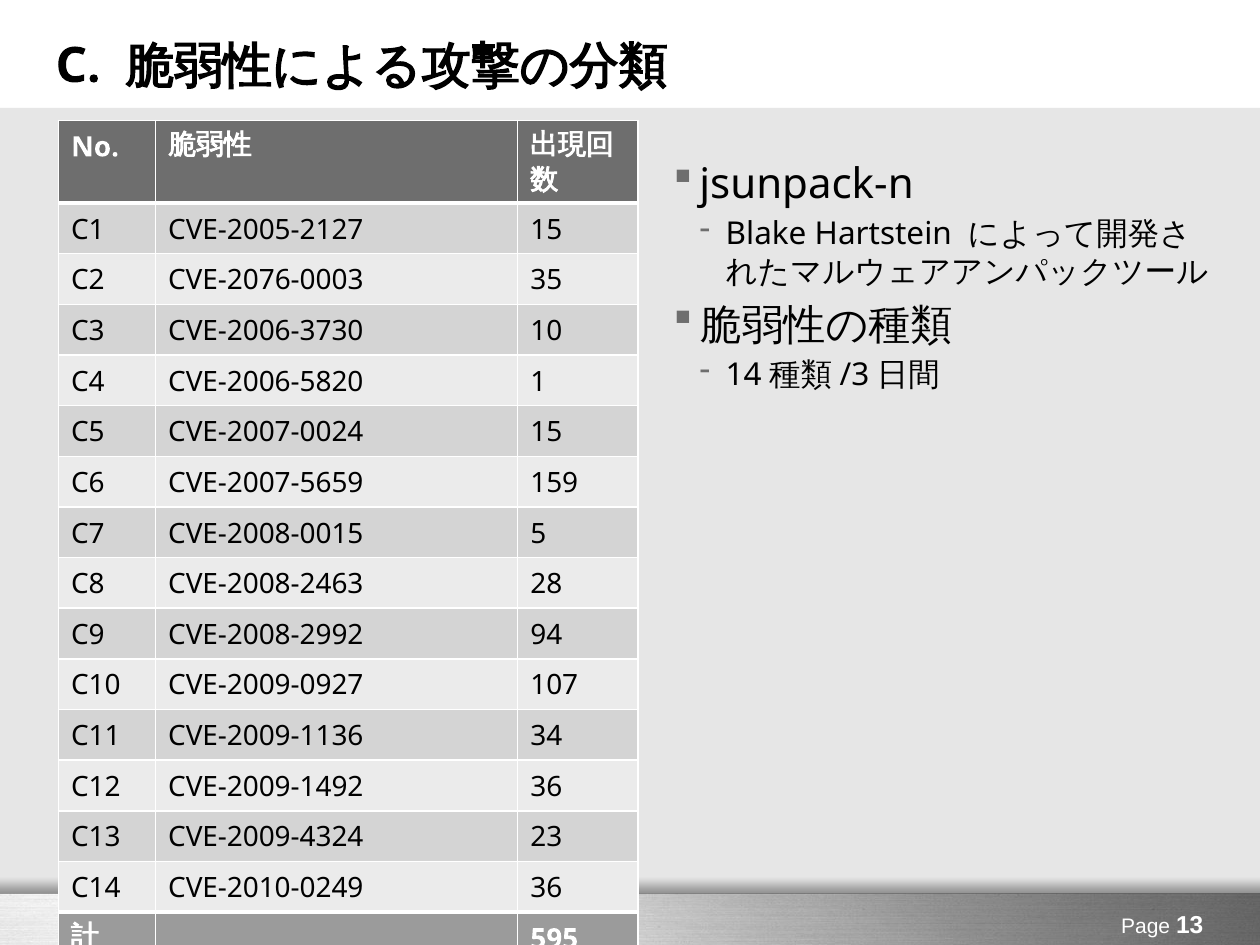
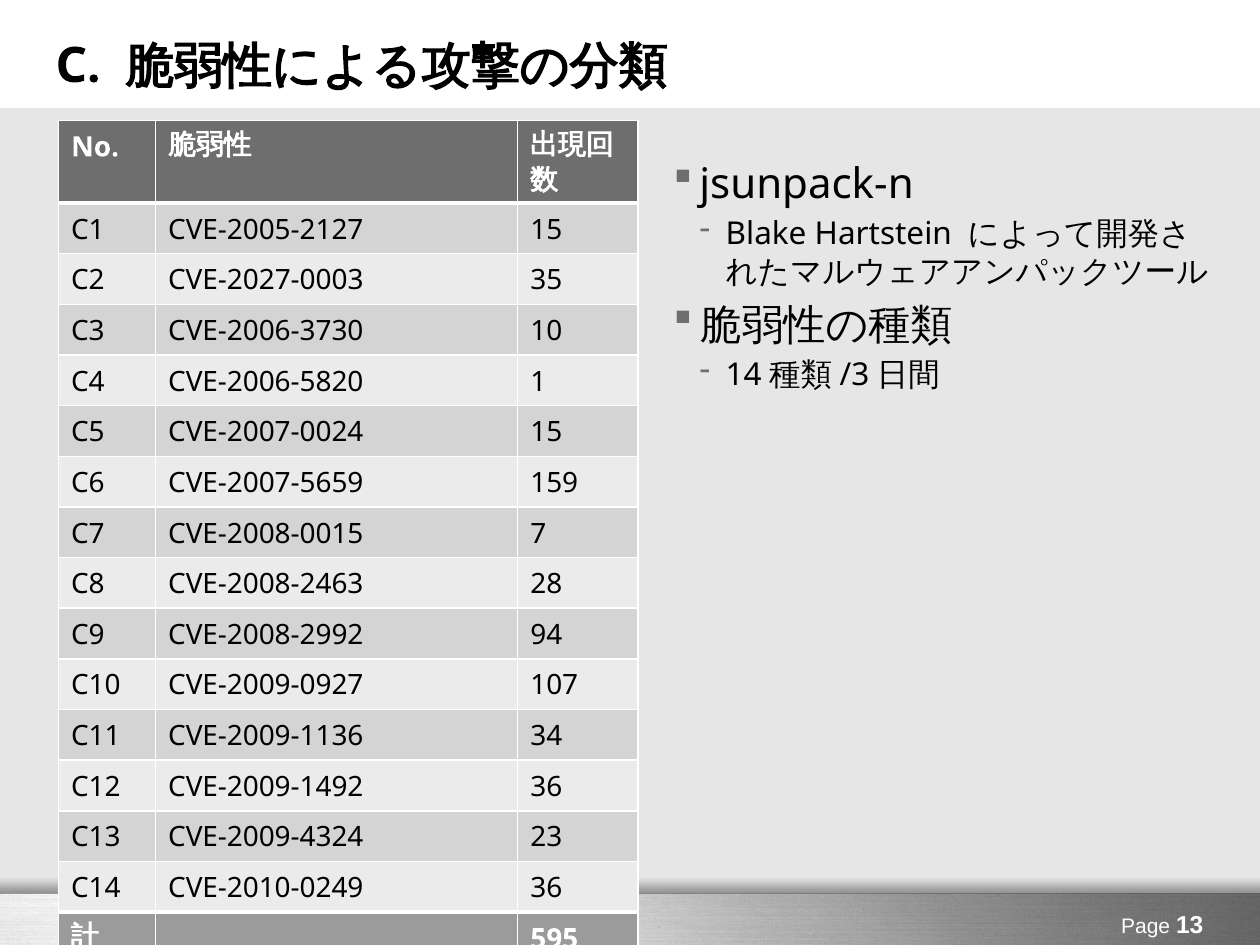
CVE-2076-0003: CVE-2076-0003 -> CVE-2027-0003
5: 5 -> 7
